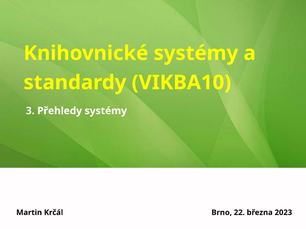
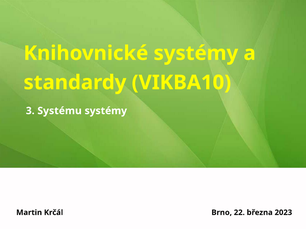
Přehledy: Přehledy -> Systému
